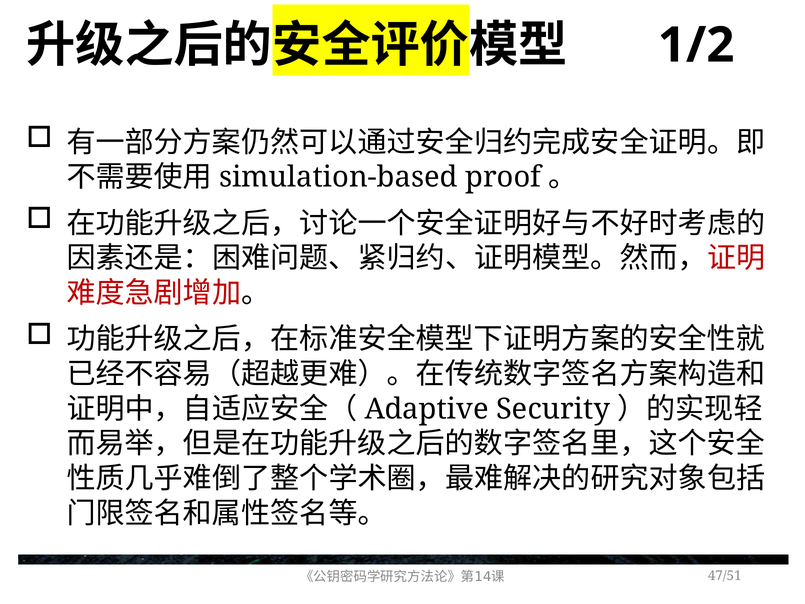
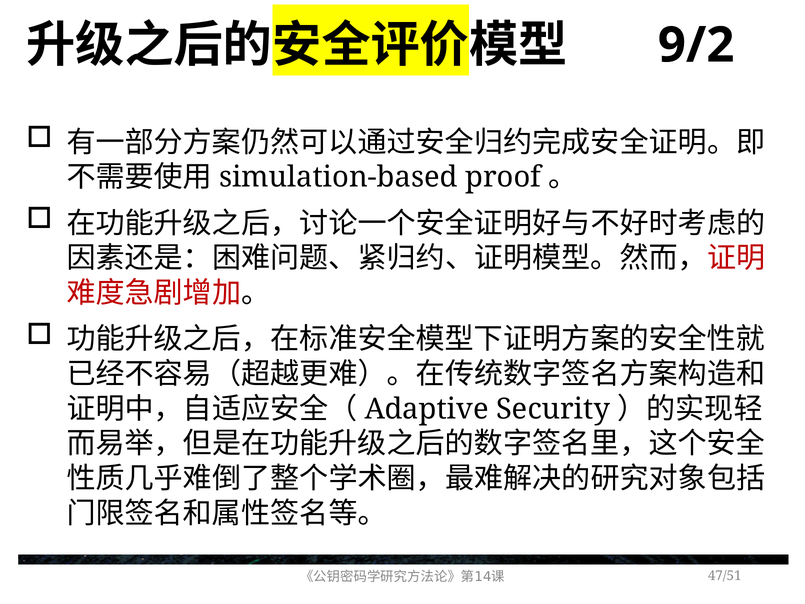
1/2: 1/2 -> 9/2
